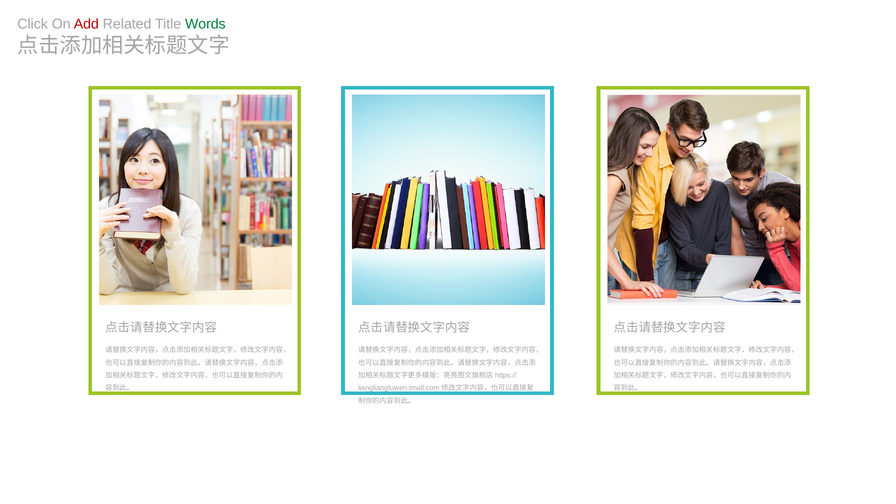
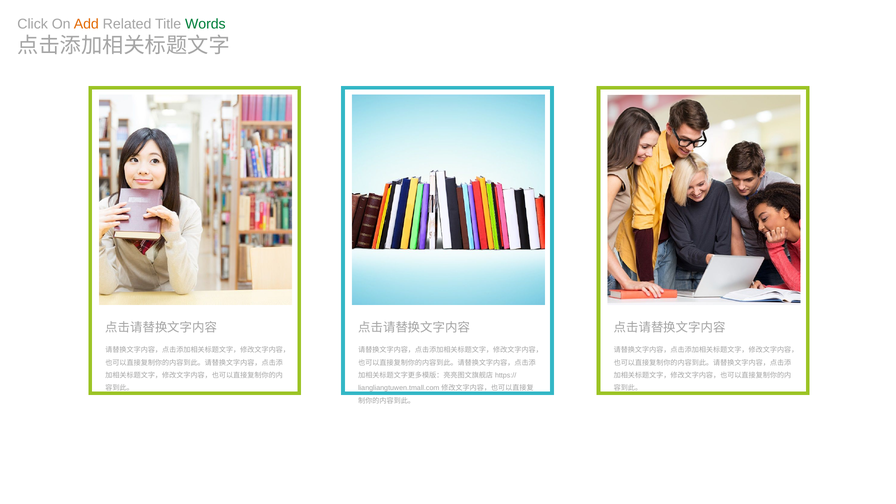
Add colour: red -> orange
